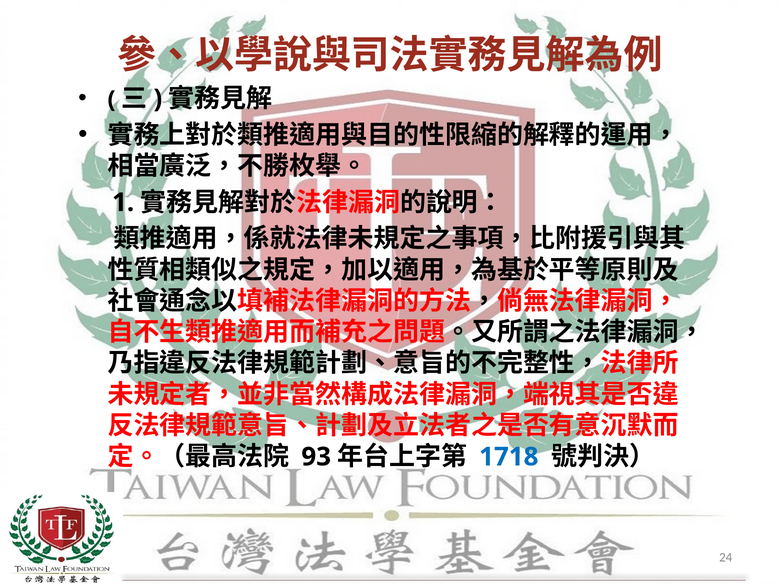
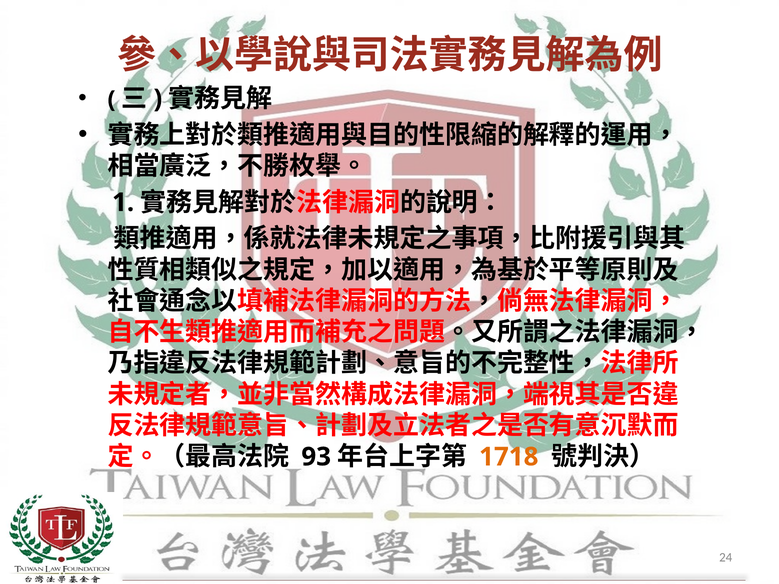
1718 colour: blue -> orange
